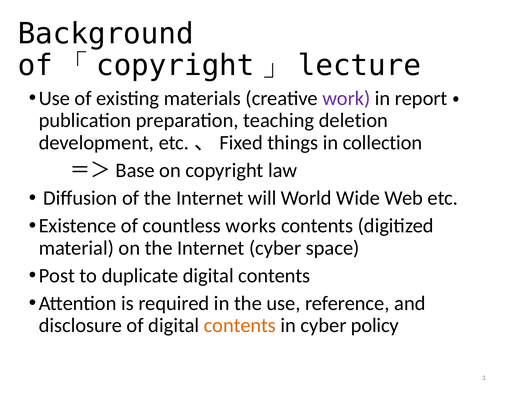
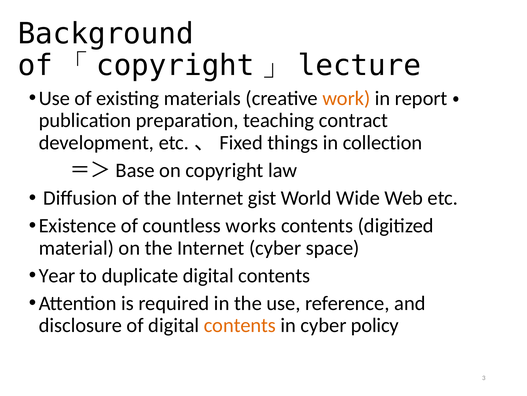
work colour: purple -> orange
deletion: deletion -> contract
will: will -> gist
Post: Post -> Year
